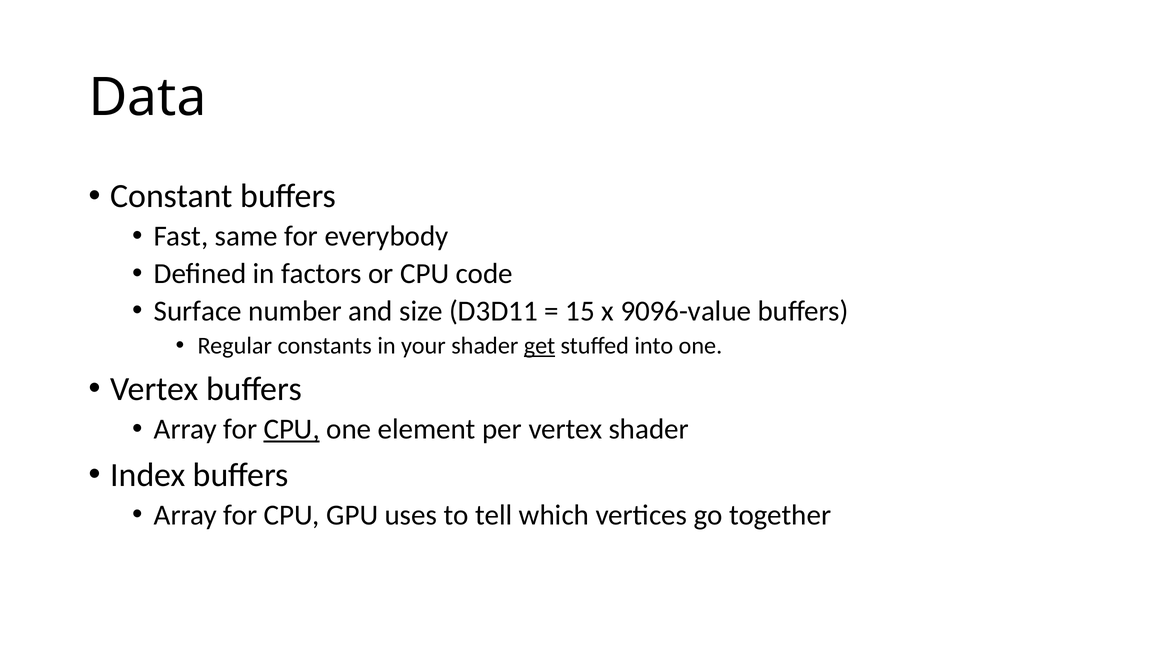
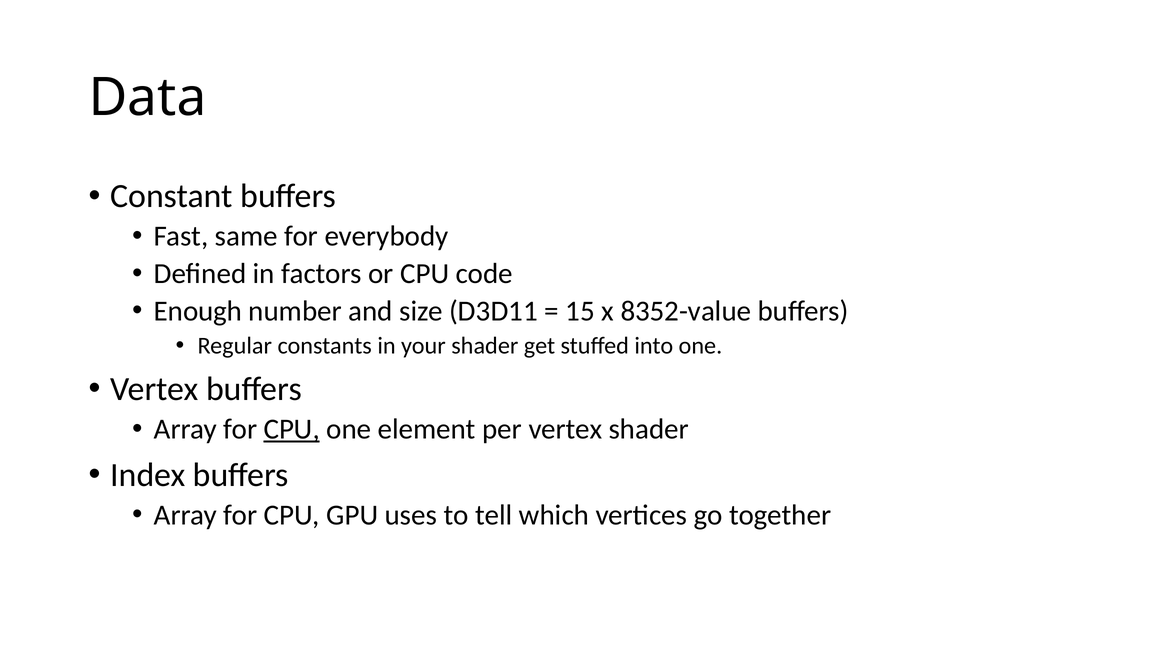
Surface: Surface -> Enough
9096-value: 9096-value -> 8352-value
get underline: present -> none
